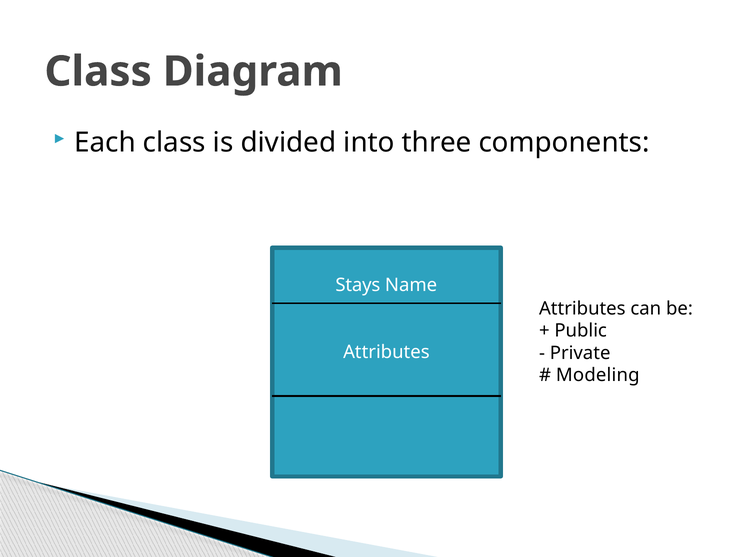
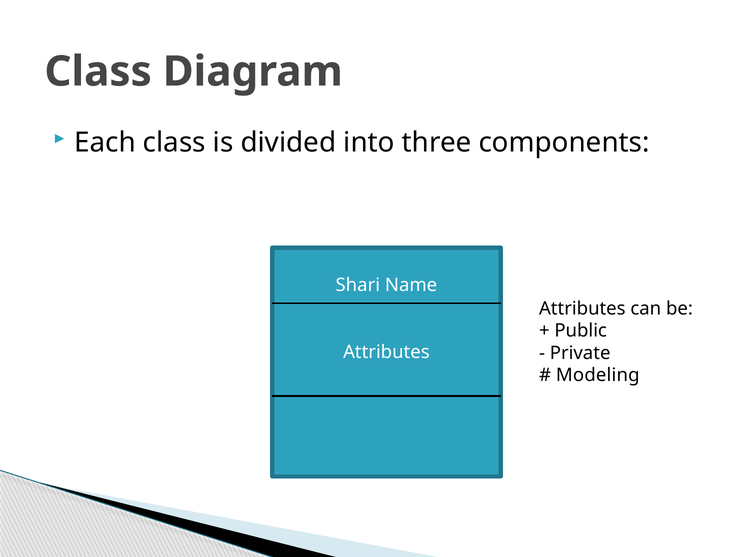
Stays: Stays -> Shari
